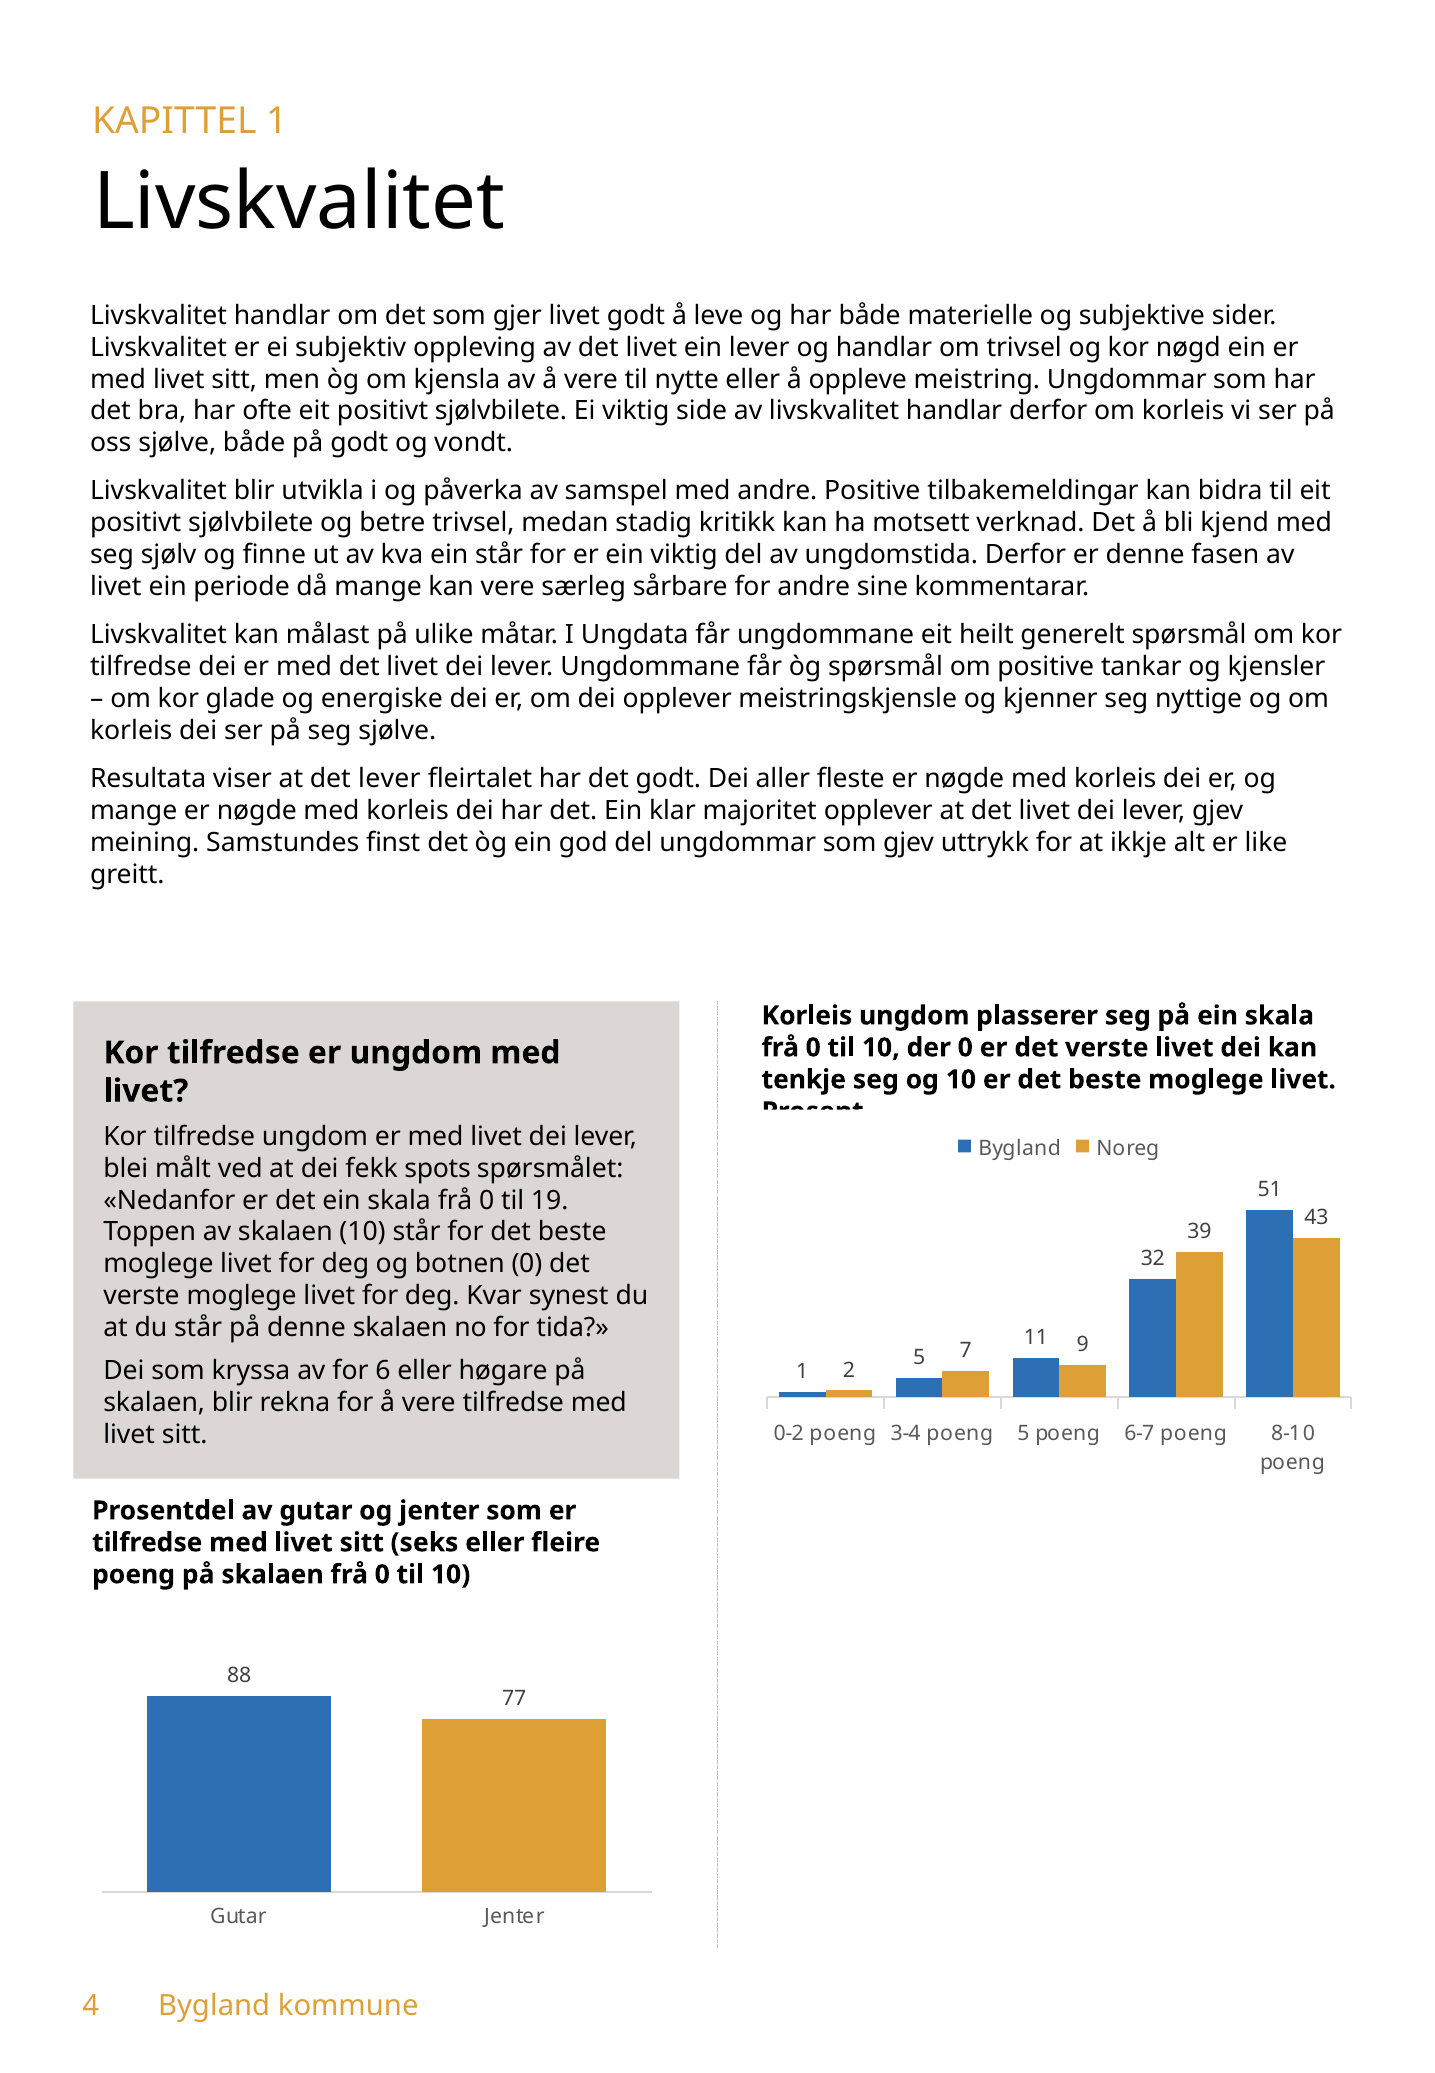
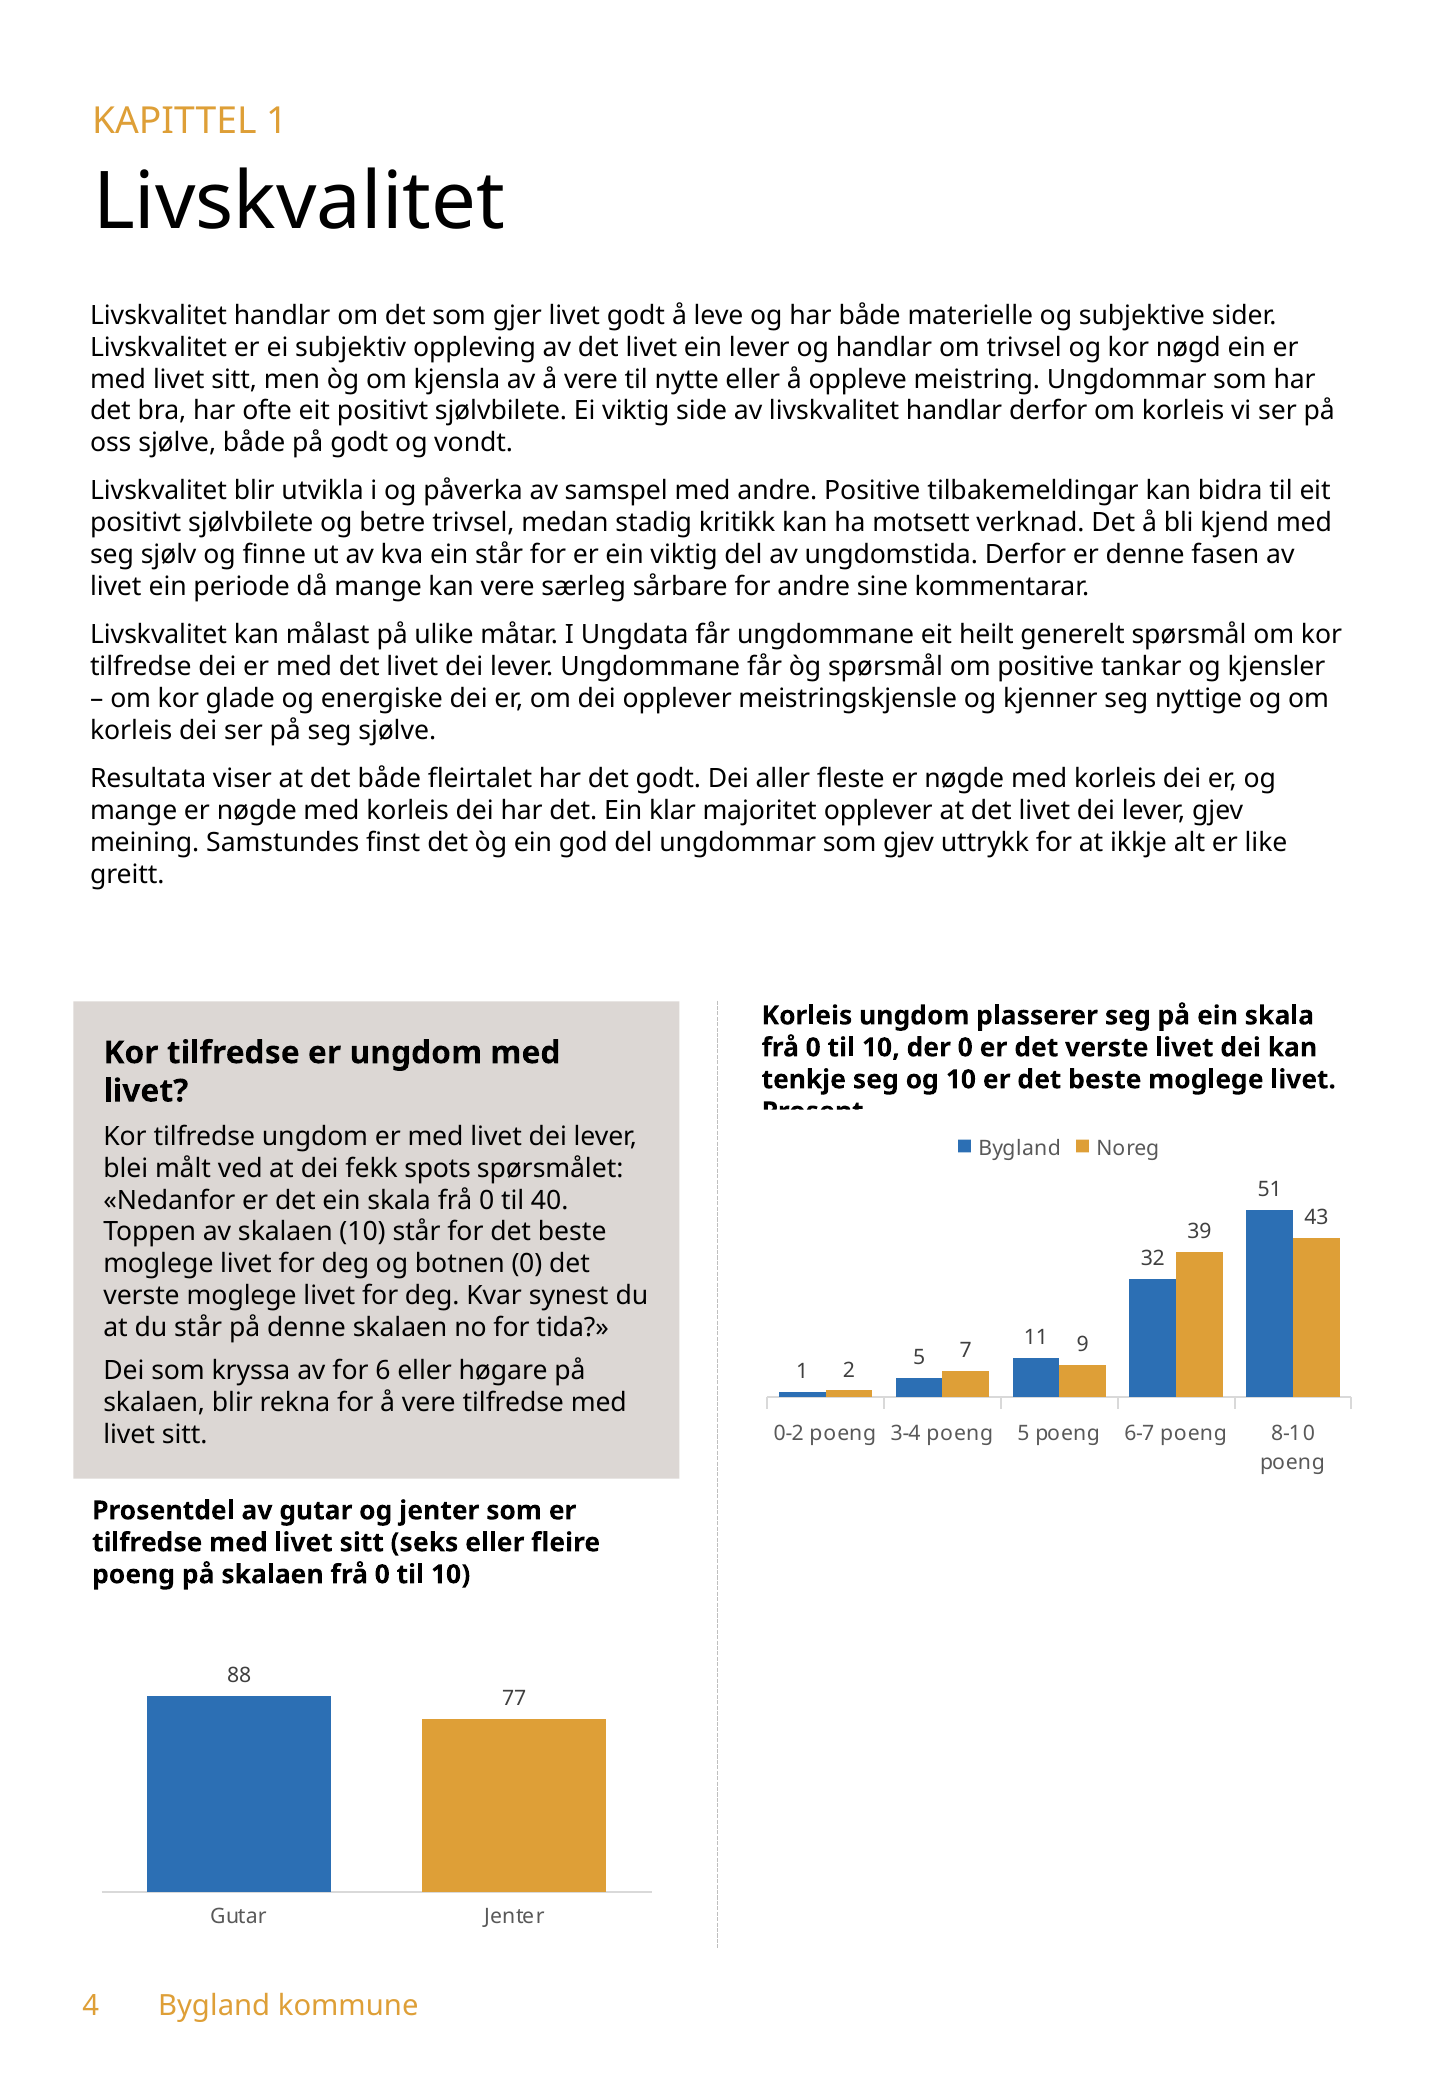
det lever: lever -> både
19: 19 -> 40
